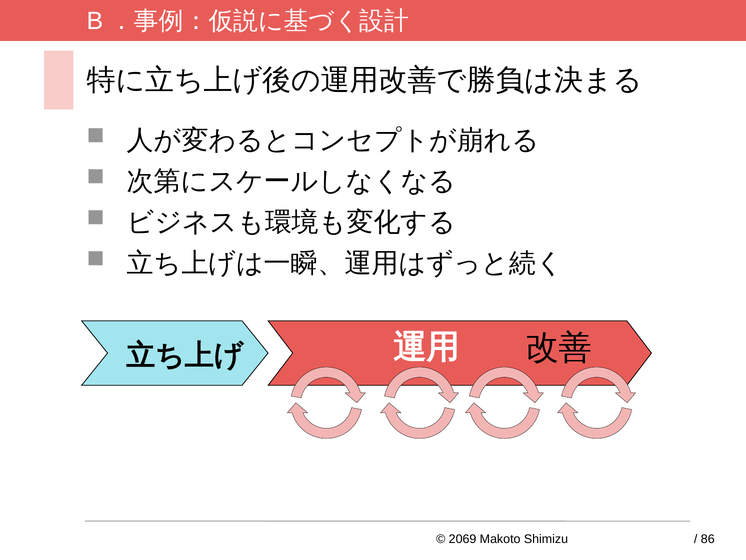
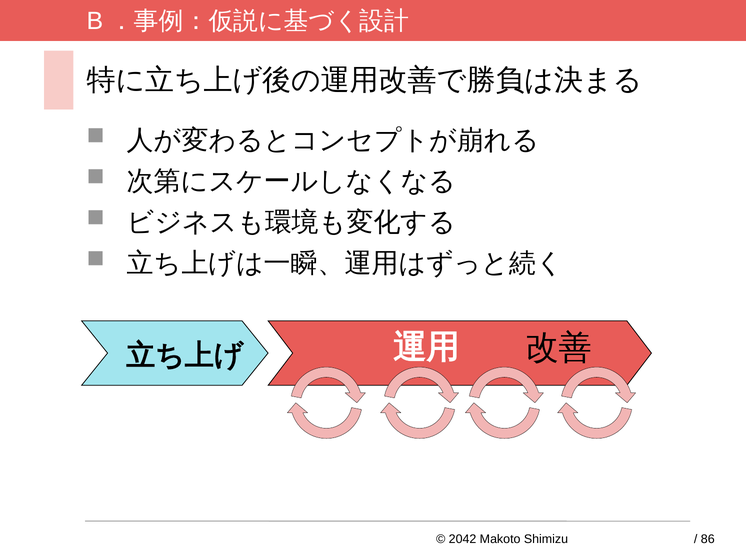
2069: 2069 -> 2042
